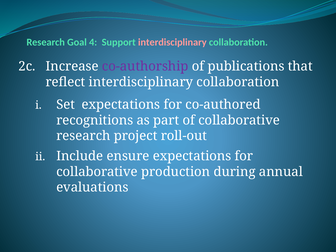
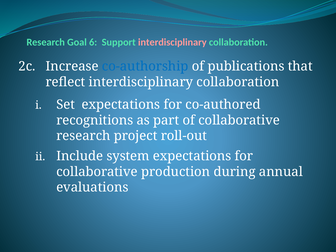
4: 4 -> 6
co-authorship colour: purple -> blue
ensure: ensure -> system
